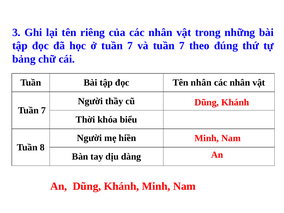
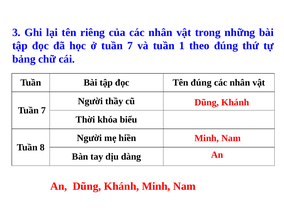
và tuần 7: 7 -> 1
Tên nhân: nhân -> đúng
